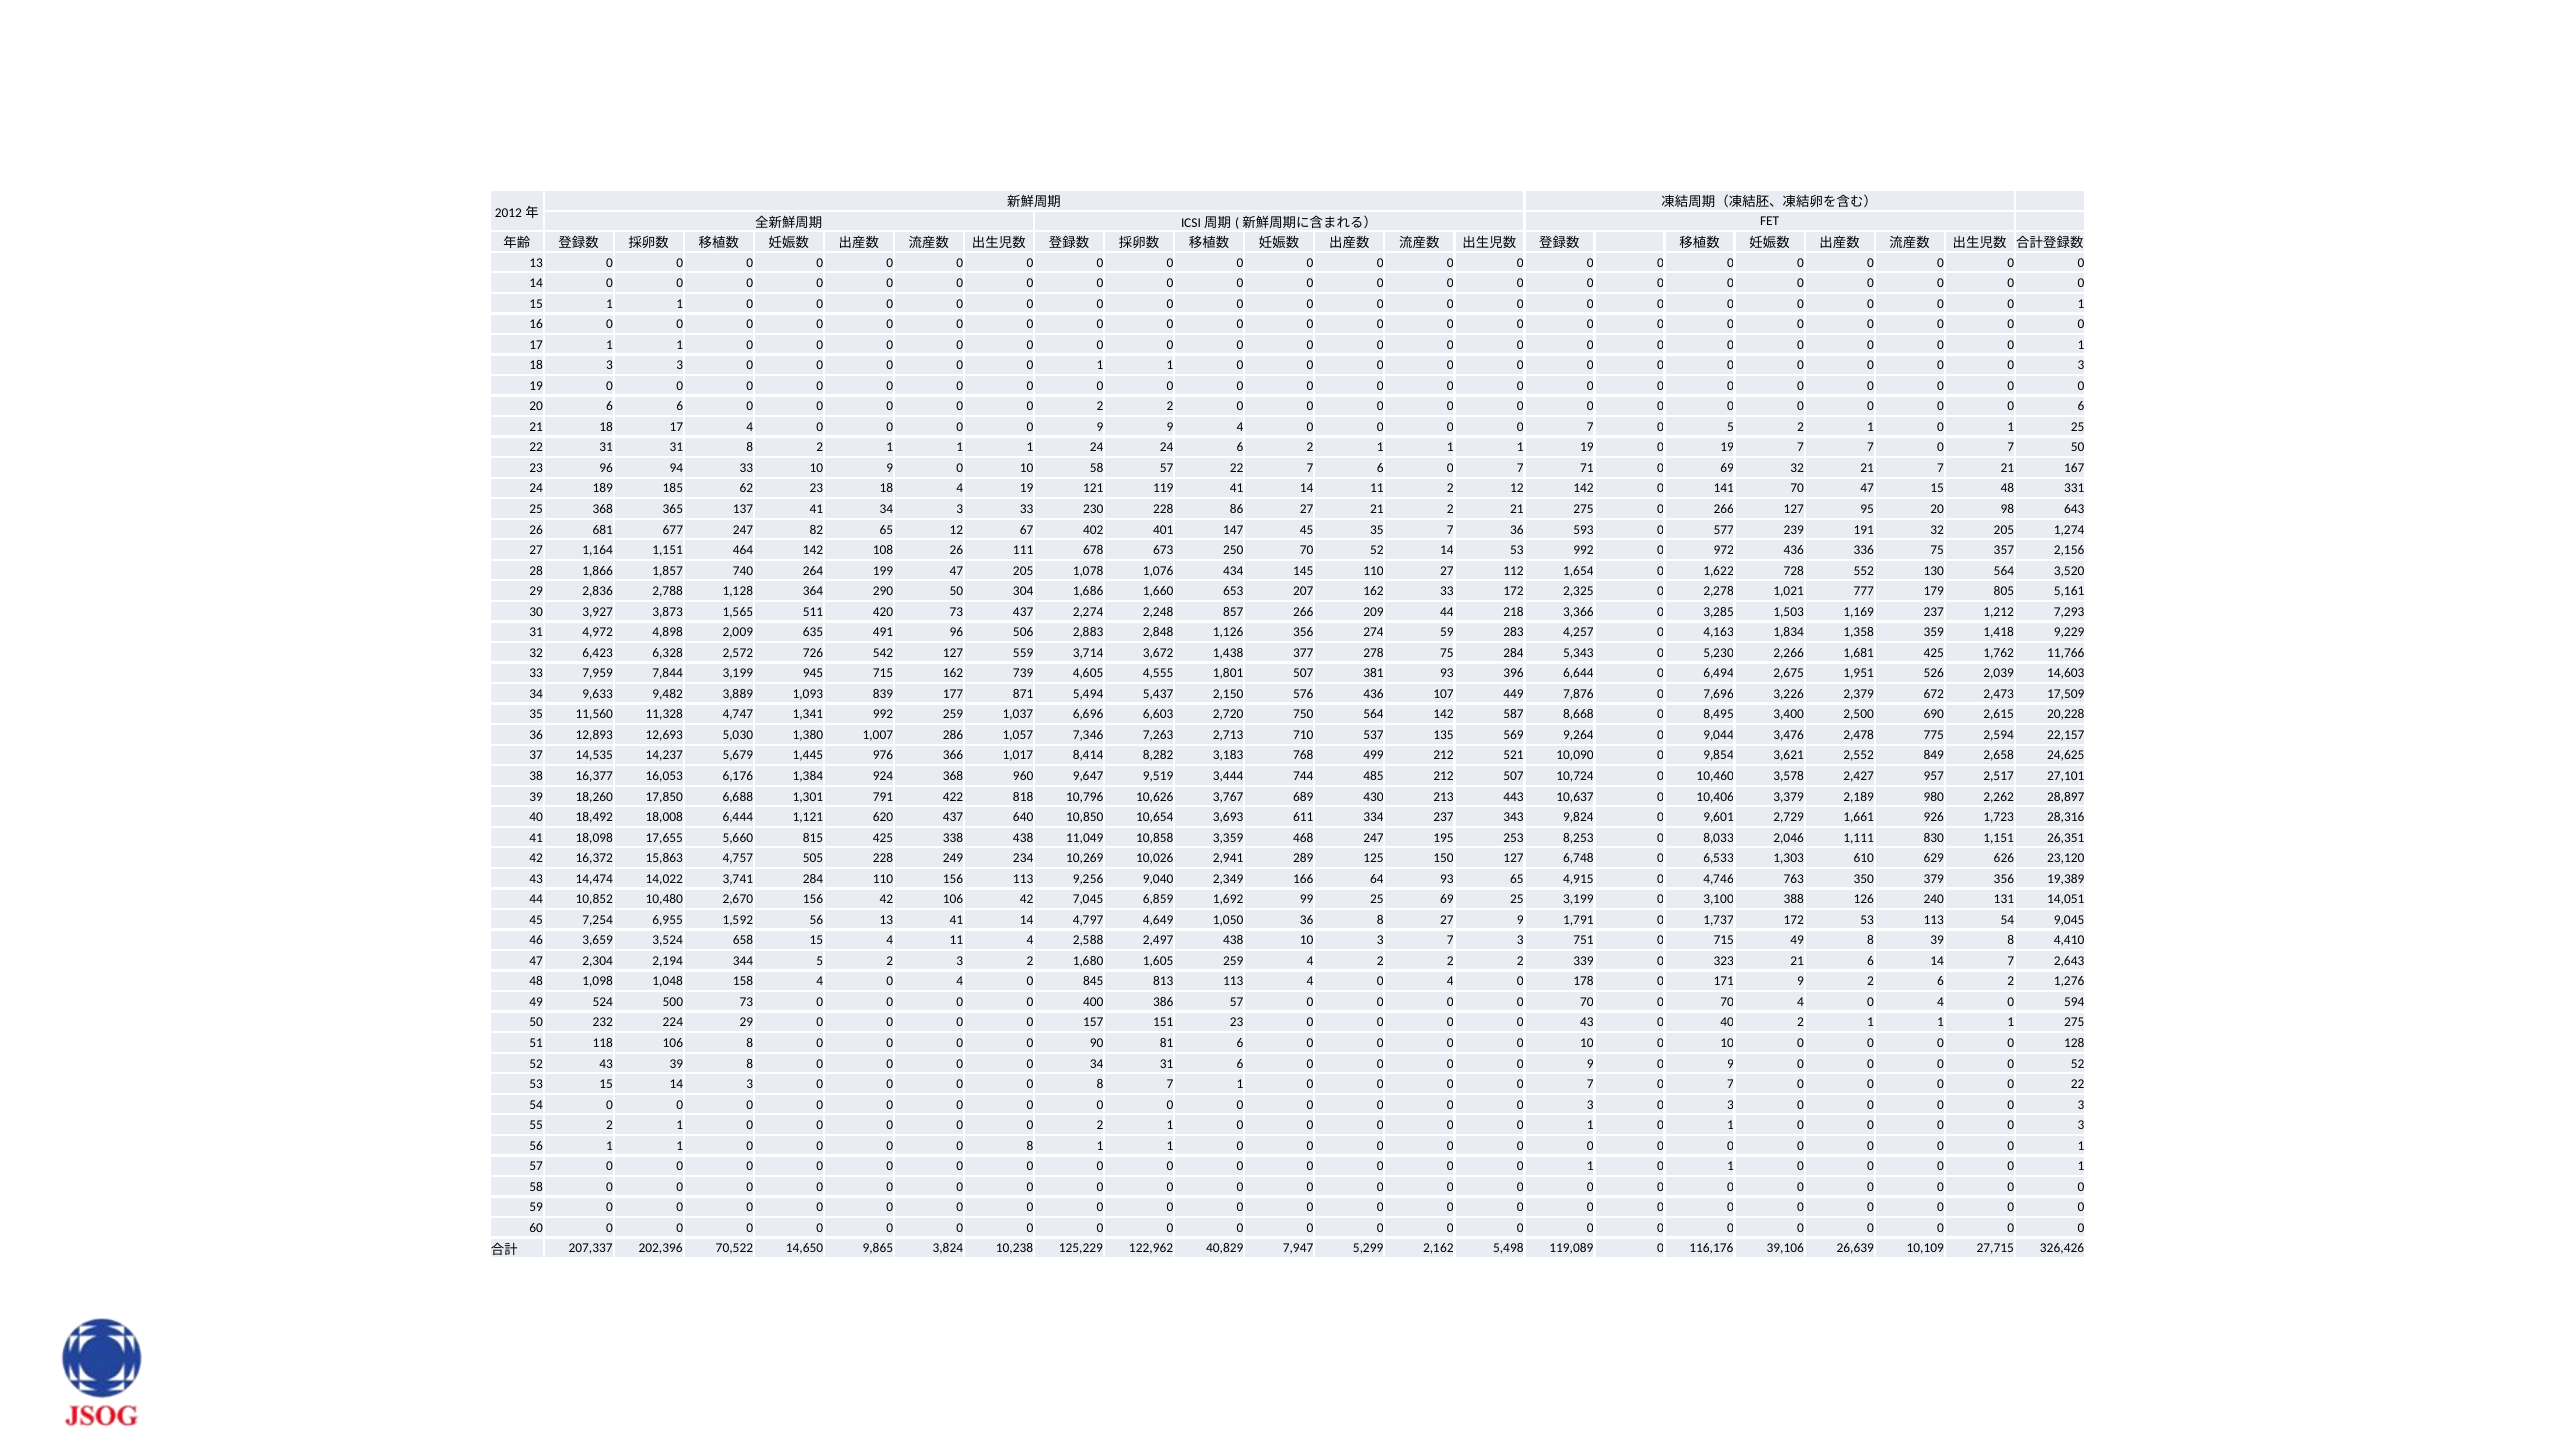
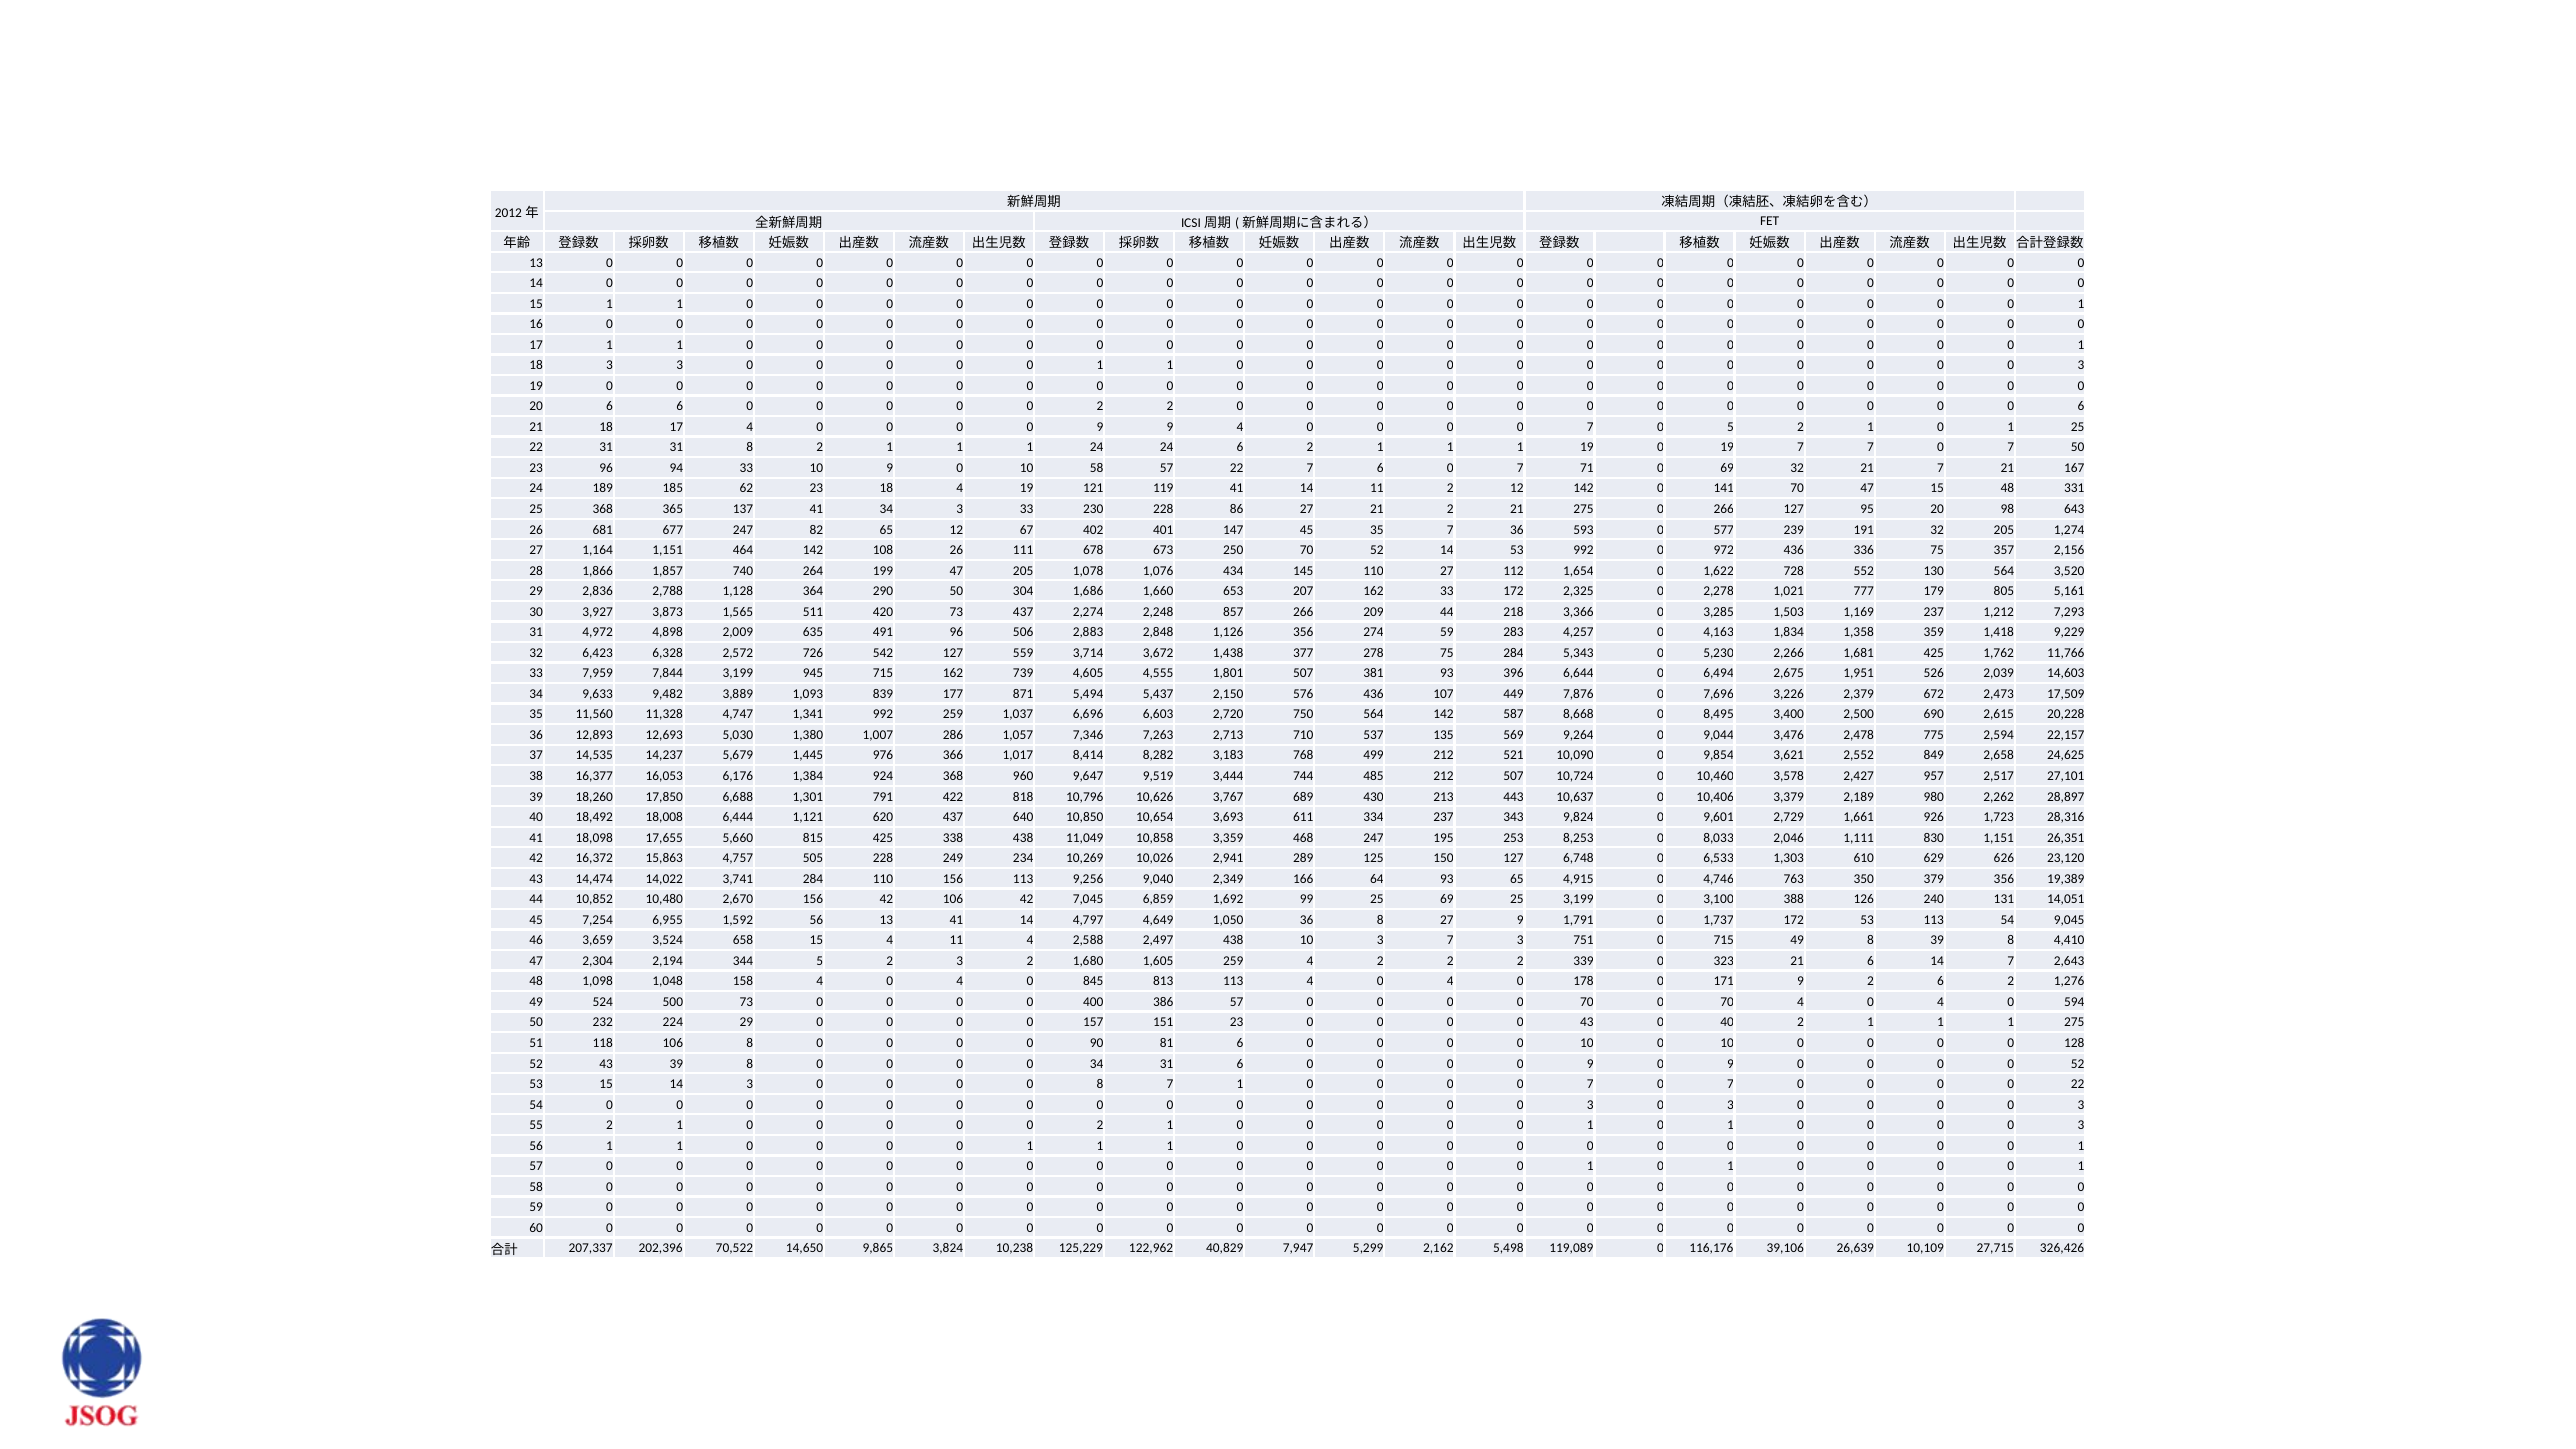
8 at (1030, 1146): 8 -> 1
